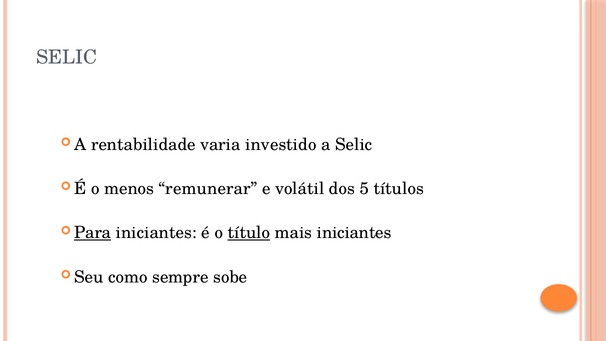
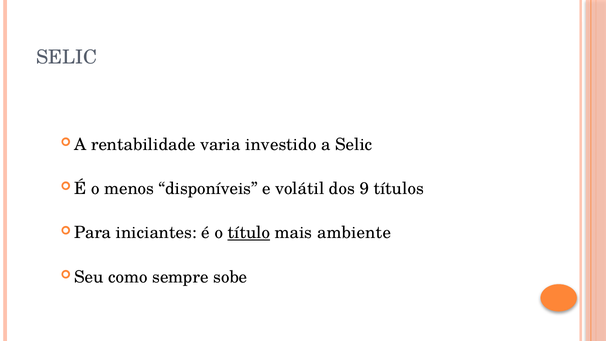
remunerar: remunerar -> disponíveis
5: 5 -> 9
Para underline: present -> none
mais iniciantes: iniciantes -> ambiente
